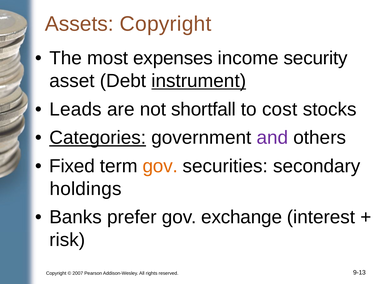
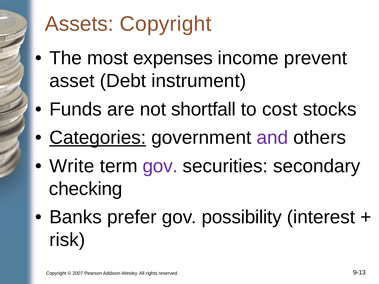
security: security -> prevent
instrument underline: present -> none
Leads: Leads -> Funds
Fixed: Fixed -> Write
gov at (160, 166) colour: orange -> purple
holdings: holdings -> checking
exchange: exchange -> possibility
